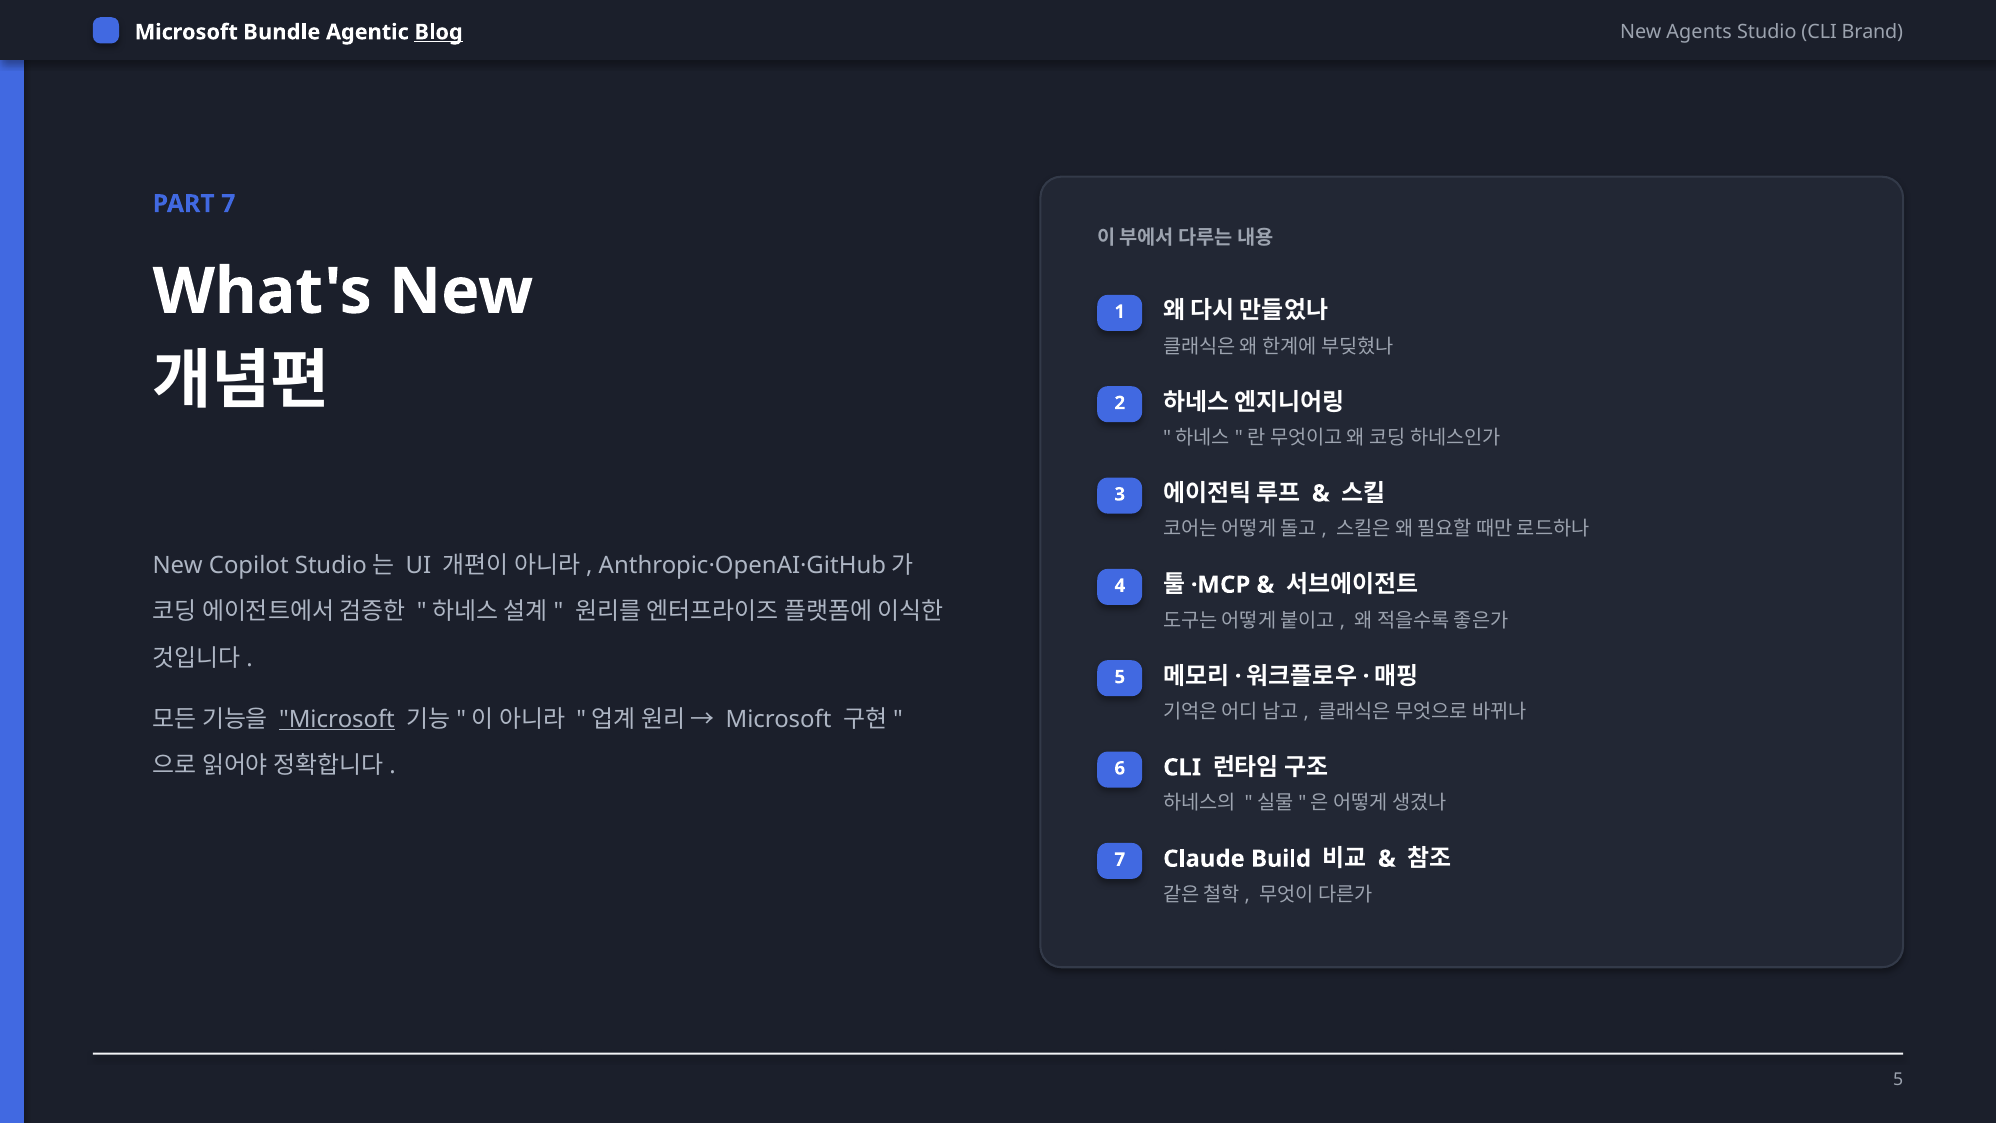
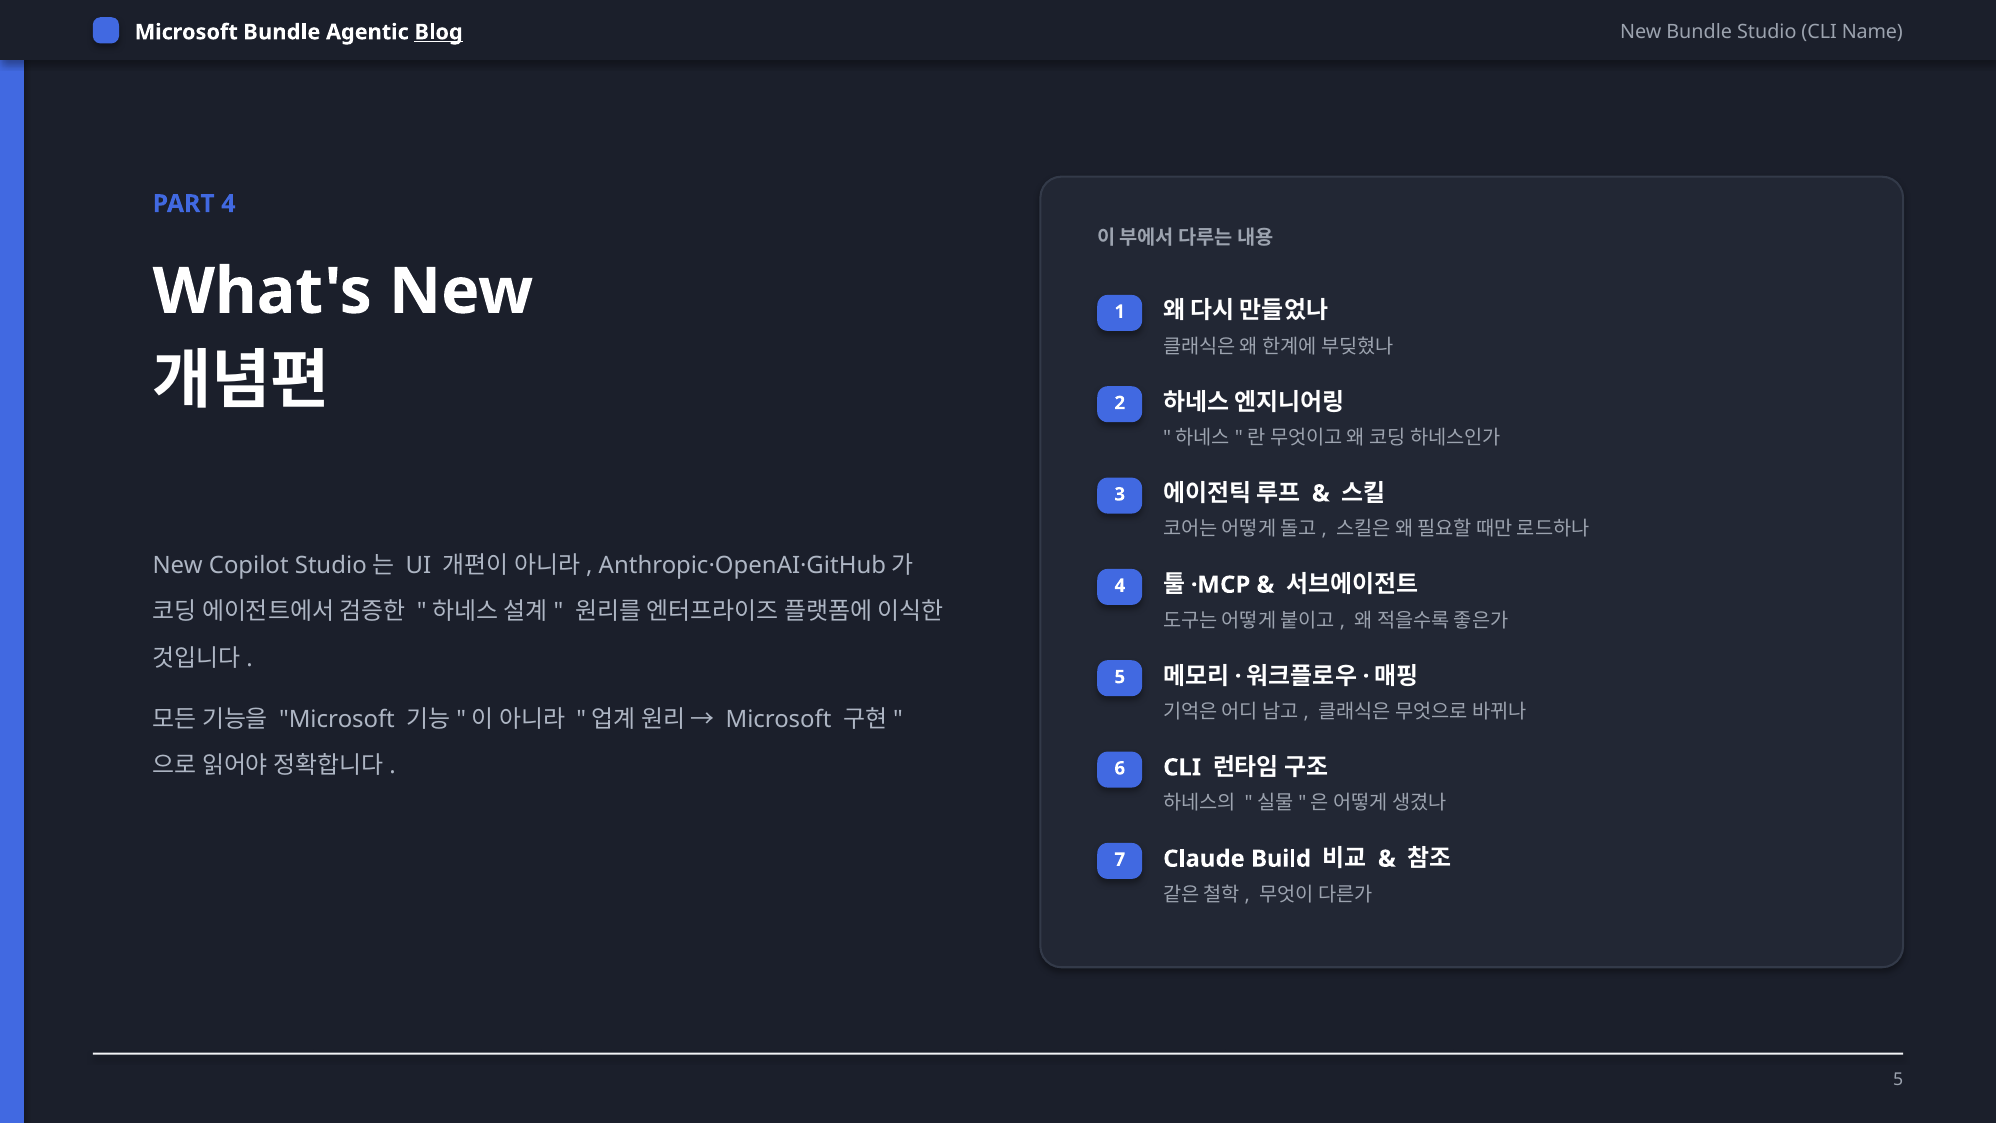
New Agents: Agents -> Bundle
Brand: Brand -> Name
PART 7: 7 -> 4
Microsoft at (337, 719) underline: present -> none
